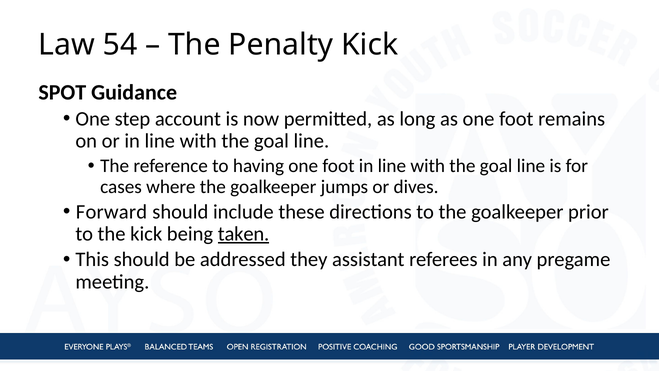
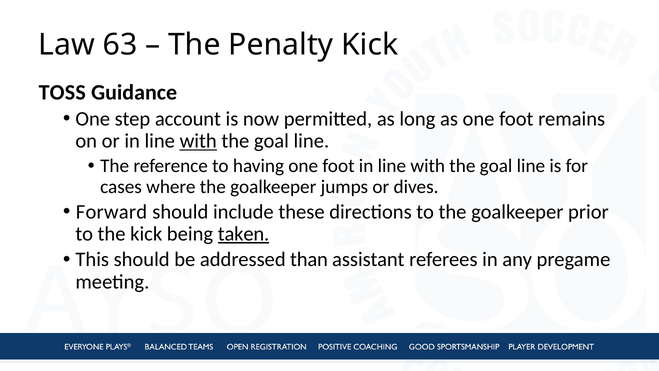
54: 54 -> 63
SPOT: SPOT -> TOSS
with at (198, 141) underline: none -> present
they: they -> than
